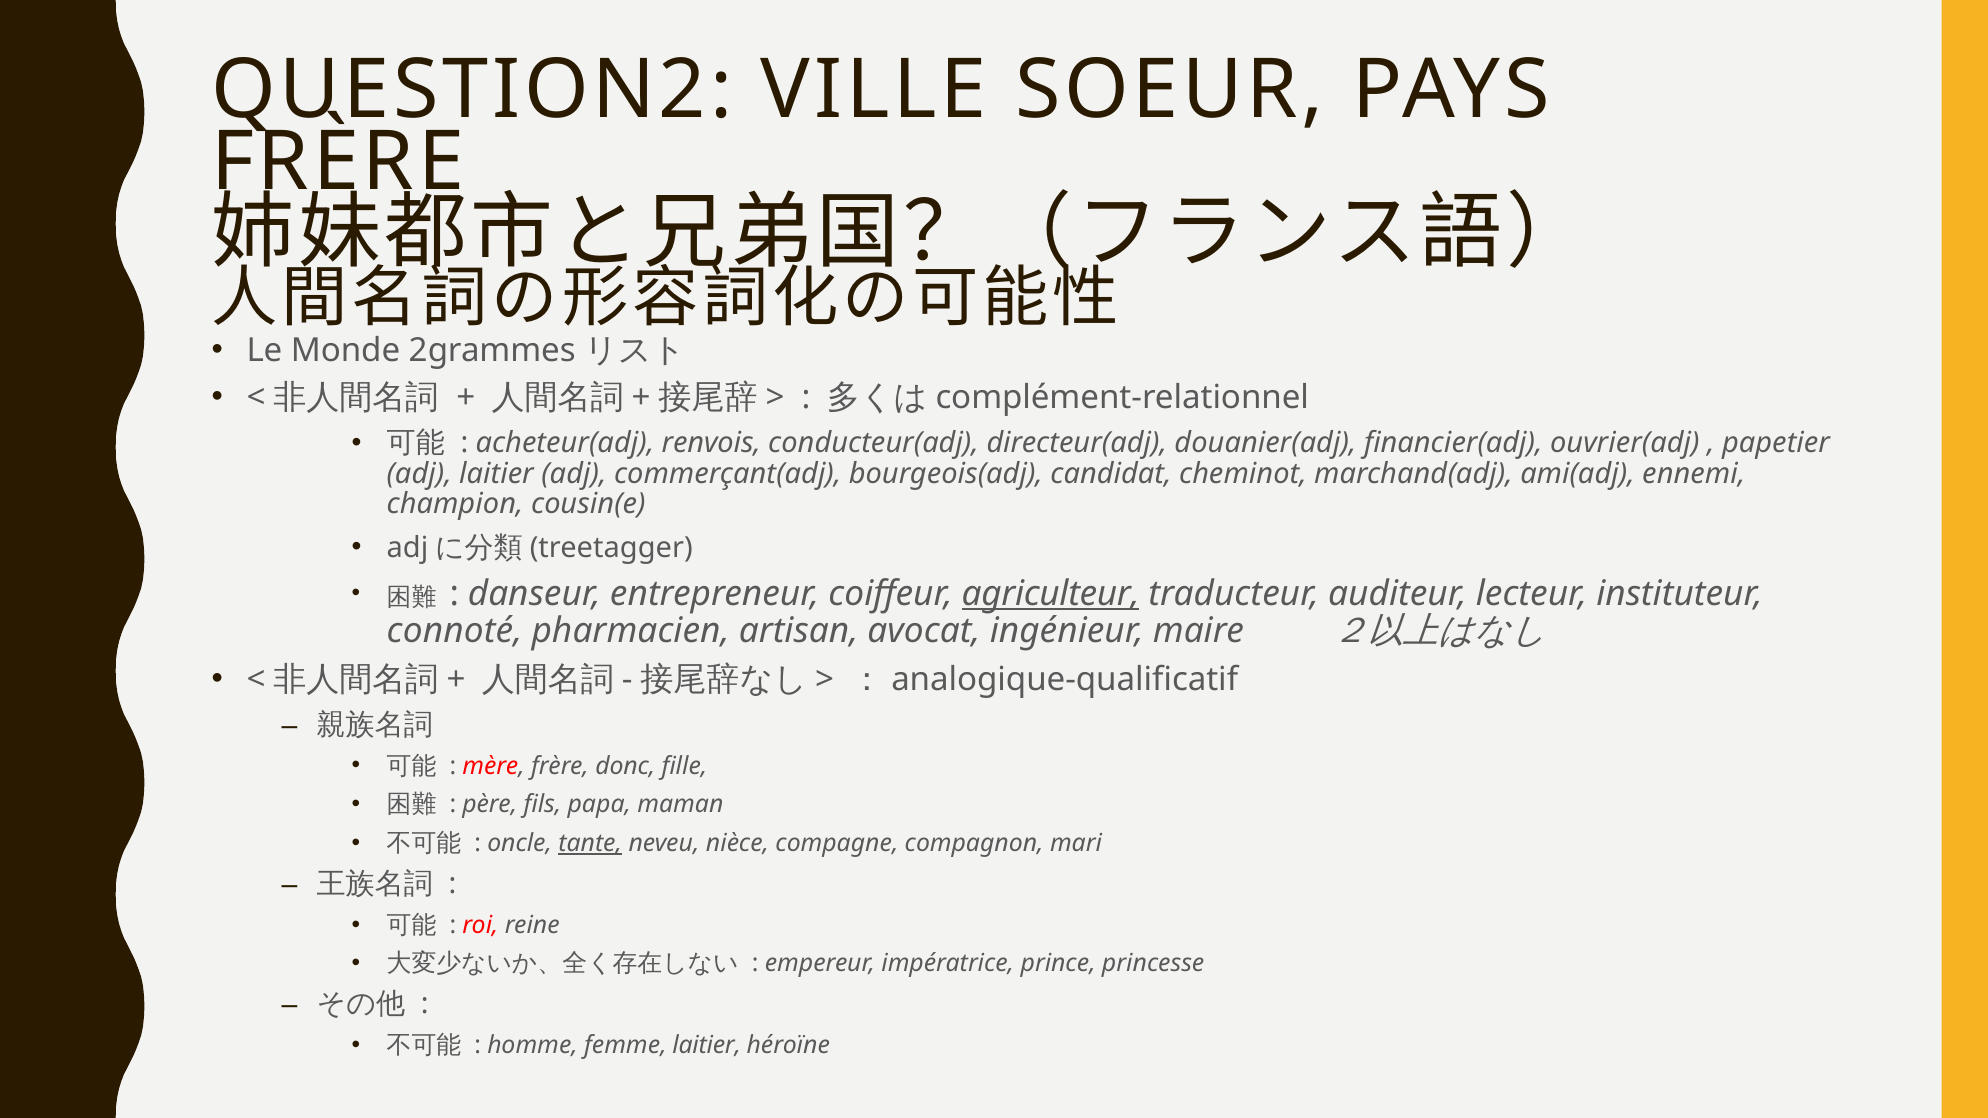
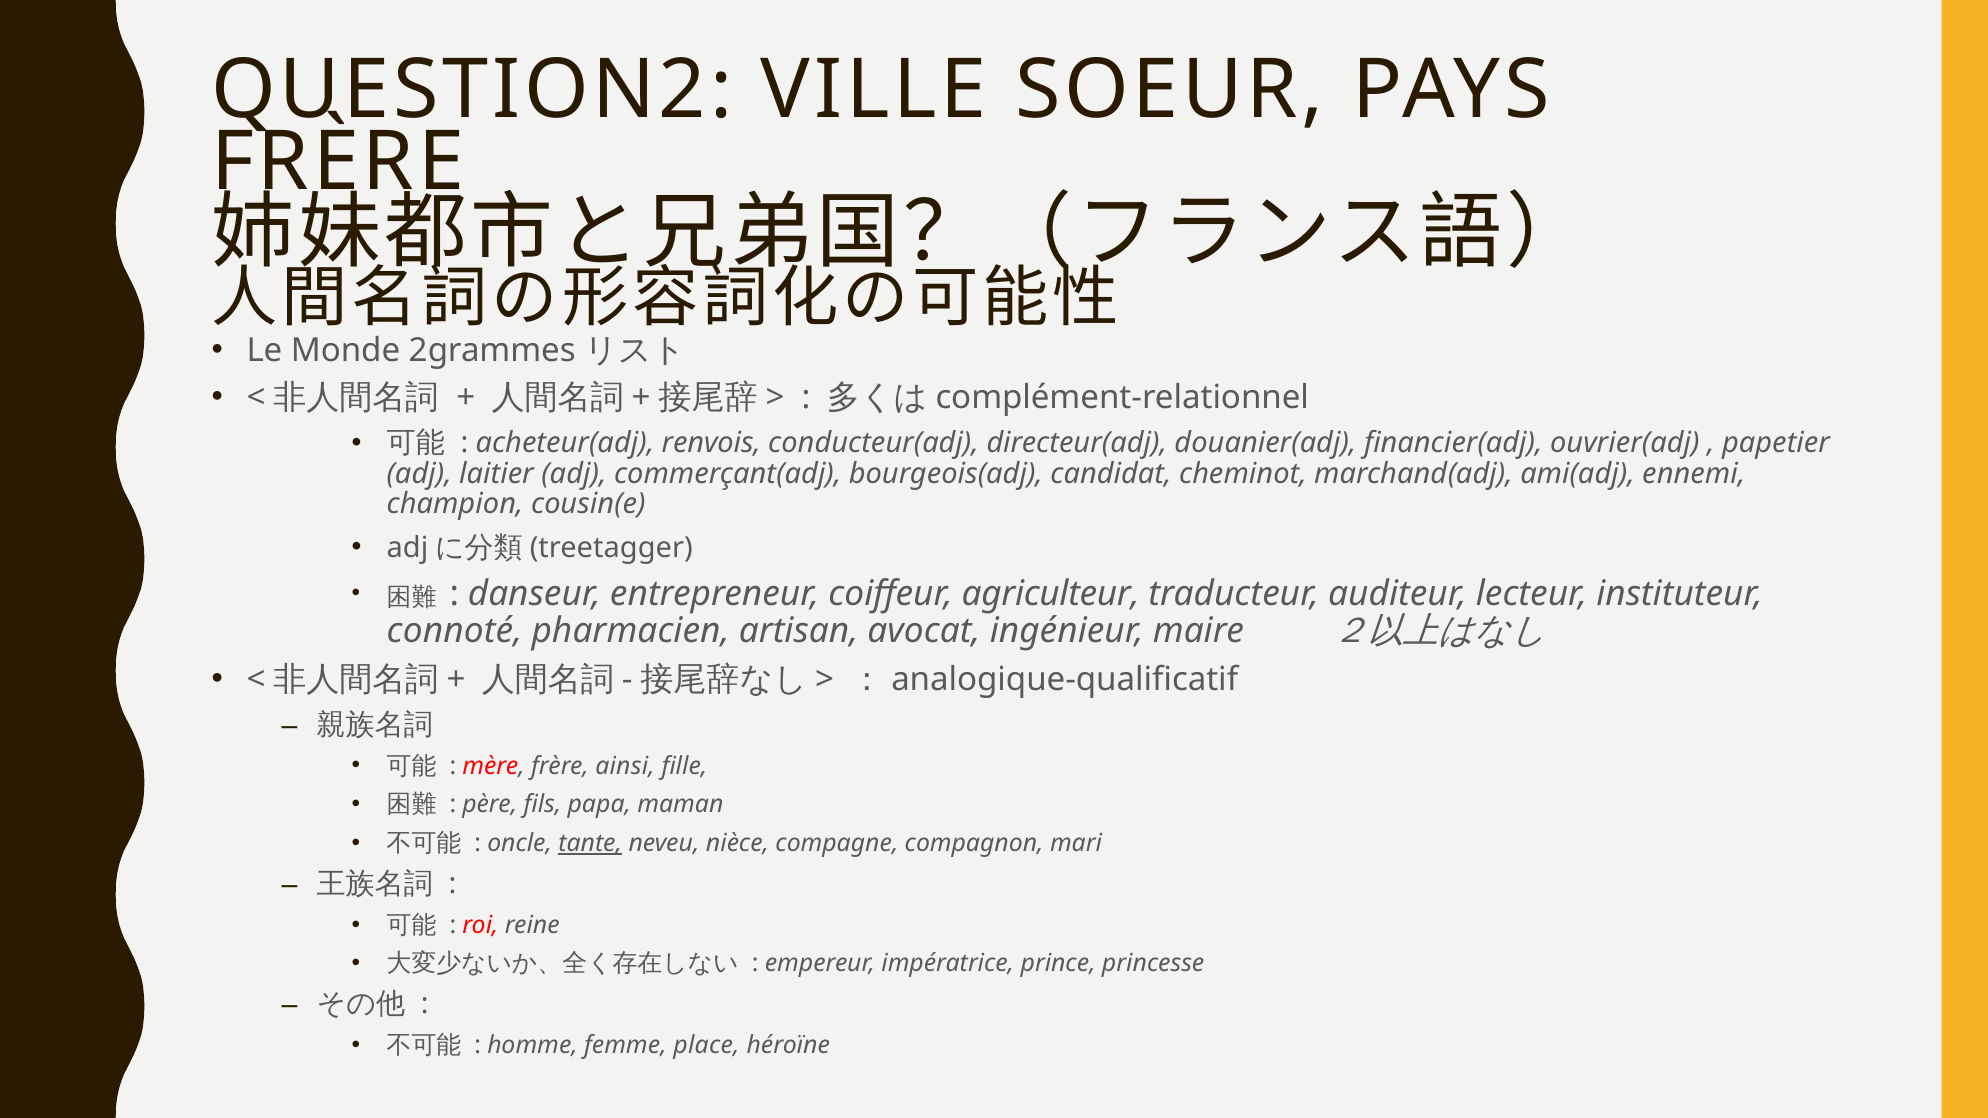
agriculteur underline: present -> none
donc: donc -> ainsi
femme laitier: laitier -> place
